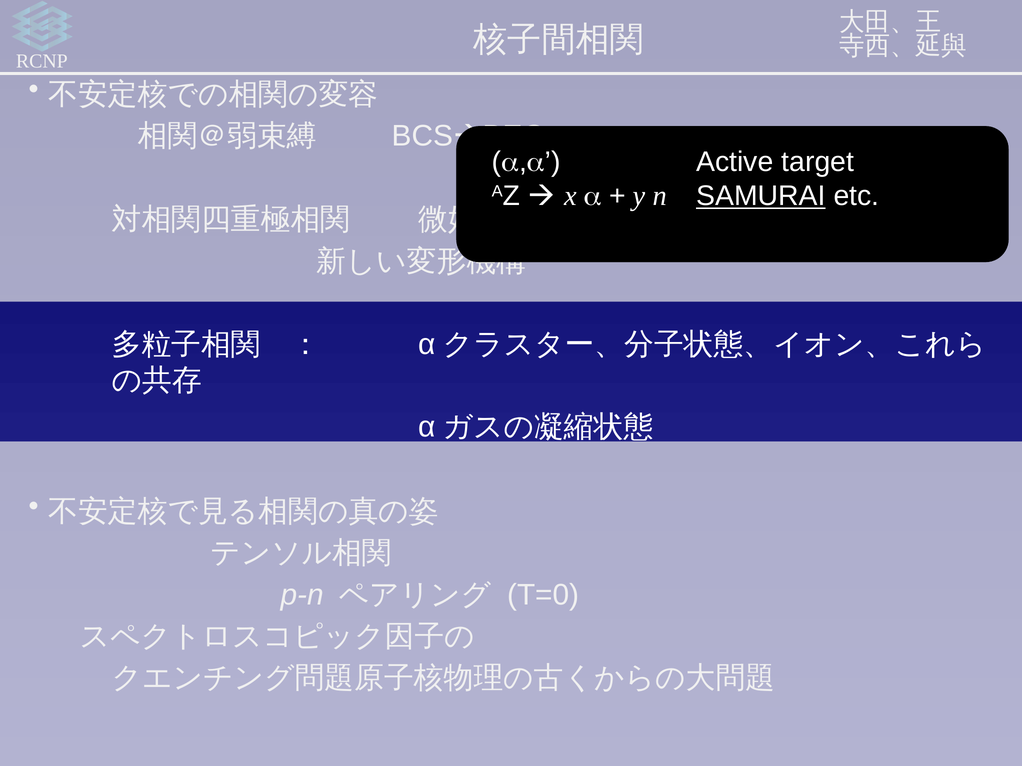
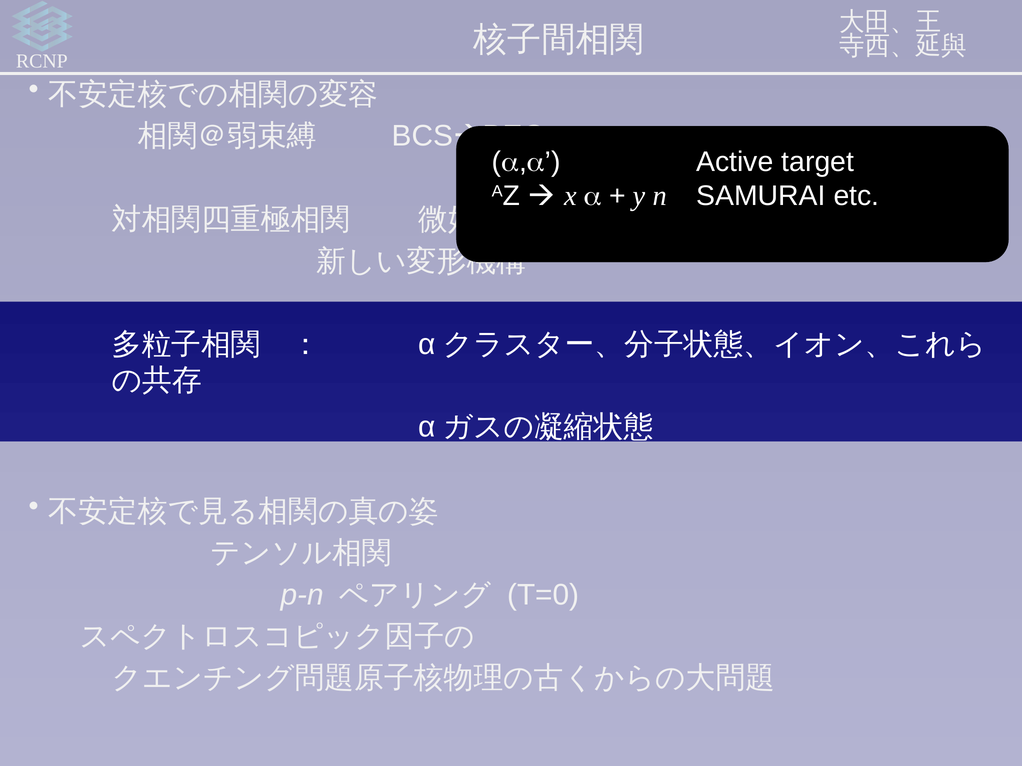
SAMURAI underline: present -> none
